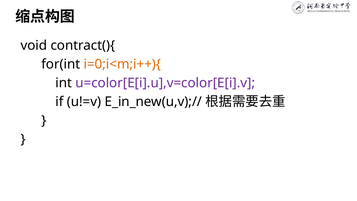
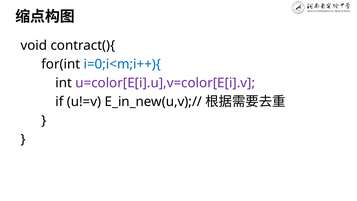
i=0;i<m;i++){ colour: orange -> blue
